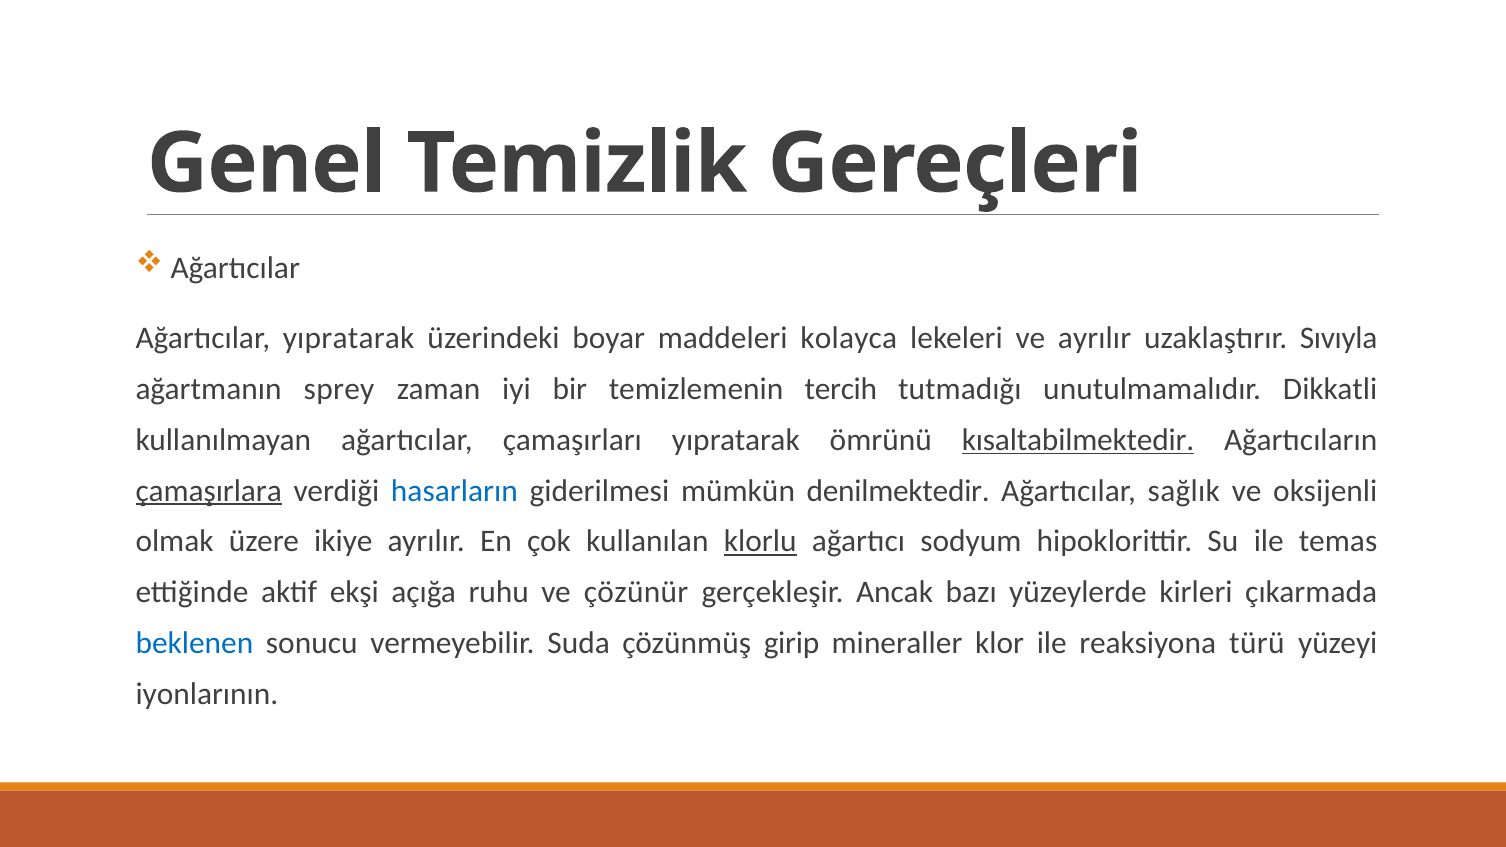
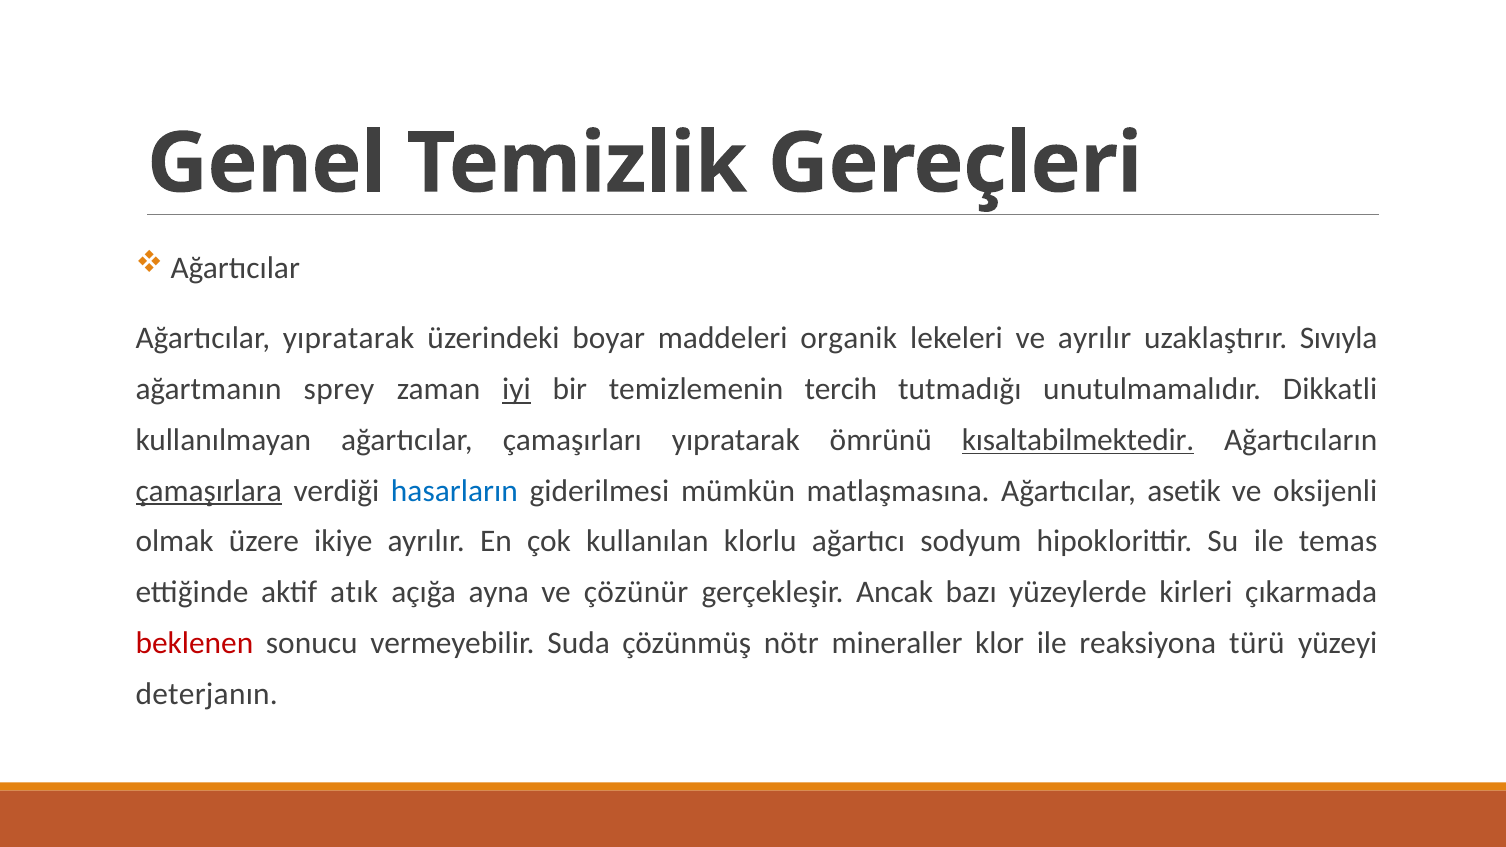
kolayca: kolayca -> organik
iyi underline: none -> present
denilmektedir: denilmektedir -> matlaşmasına
sağlık: sağlık -> asetik
klorlu underline: present -> none
ekşi: ekşi -> atık
ruhu: ruhu -> ayna
beklenen colour: blue -> red
girip: girip -> nötr
iyonlarının: iyonlarının -> deterjanın
